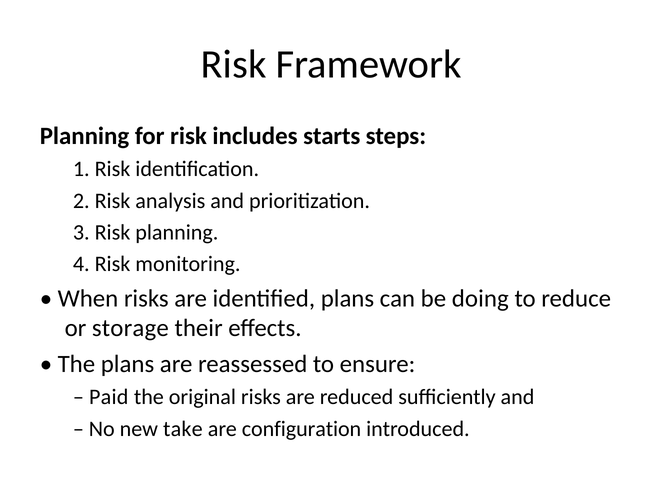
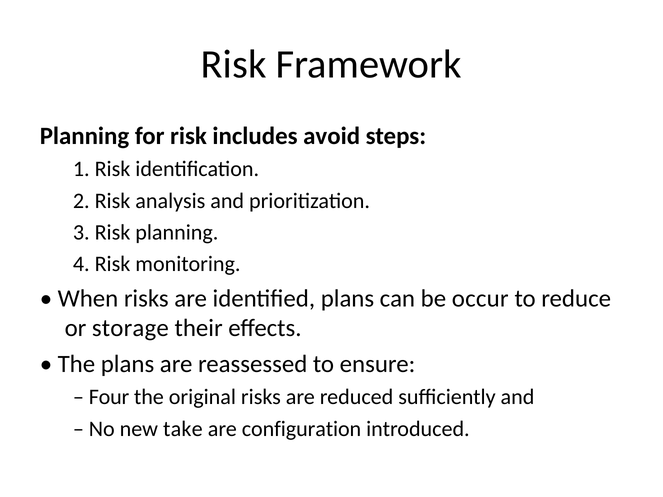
starts: starts -> avoid
doing: doing -> occur
Paid: Paid -> Four
